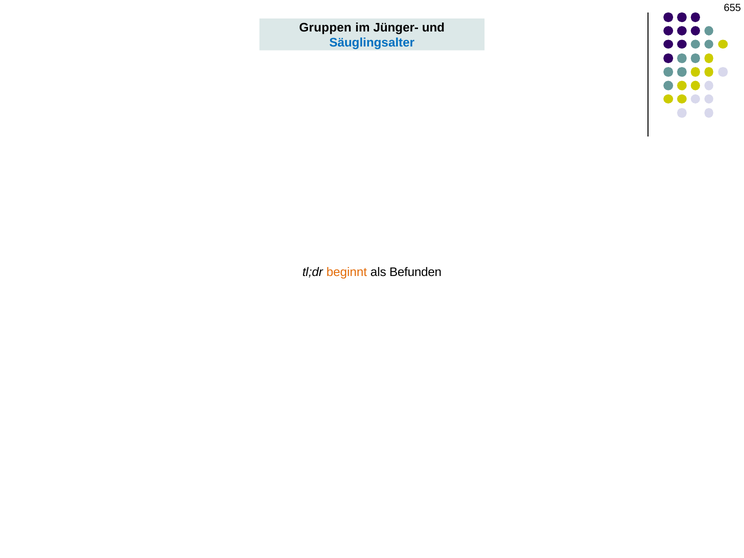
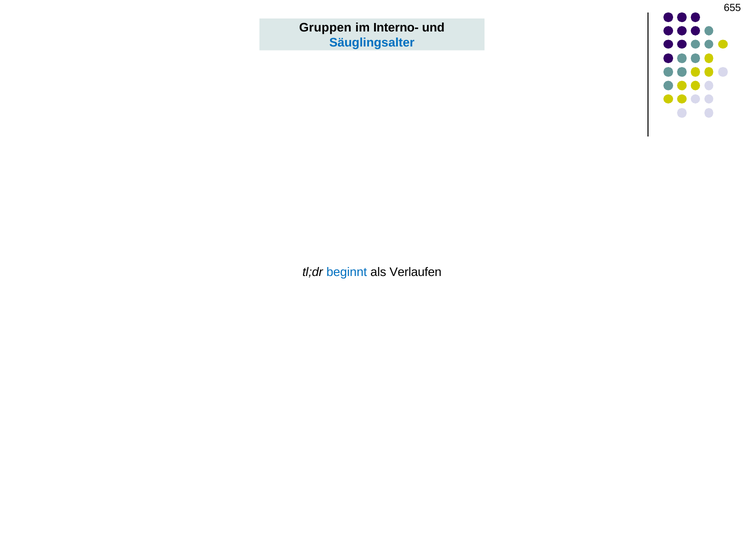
Jünger-: Jünger- -> Interno-
beginnt colour: orange -> blue
Befunden: Befunden -> Verlaufen
